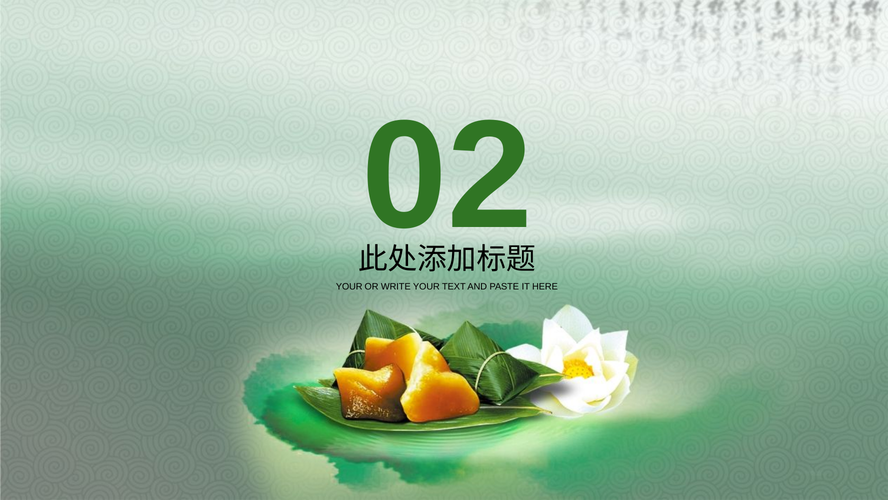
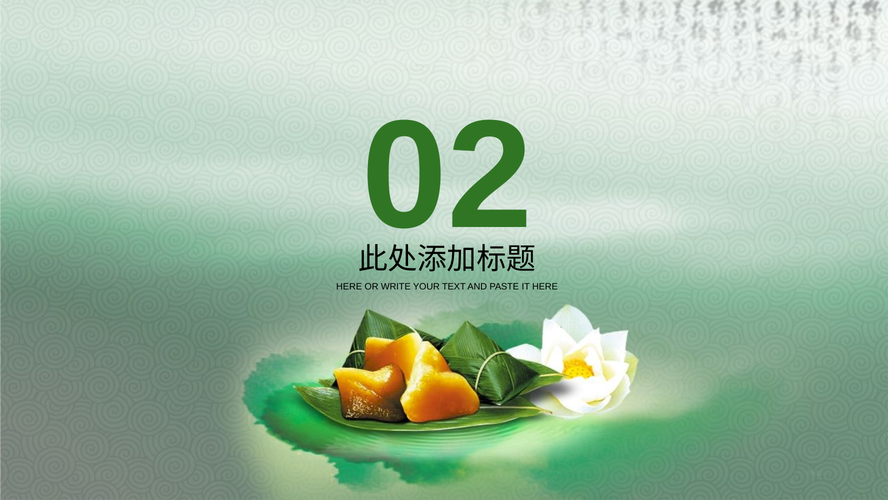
YOUR at (349, 286): YOUR -> HERE
